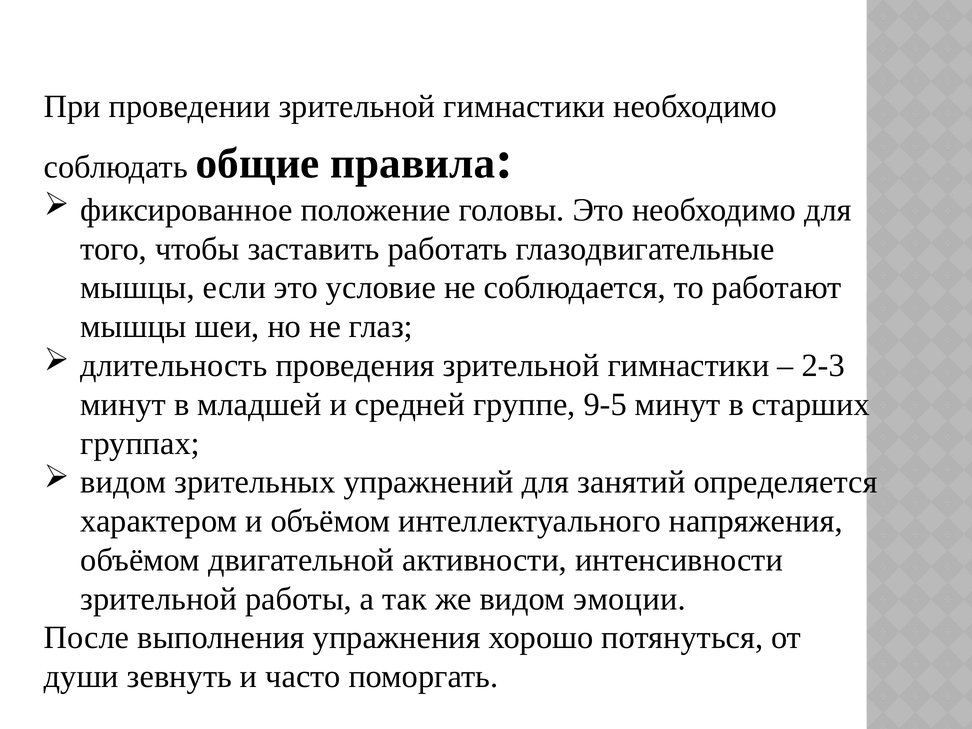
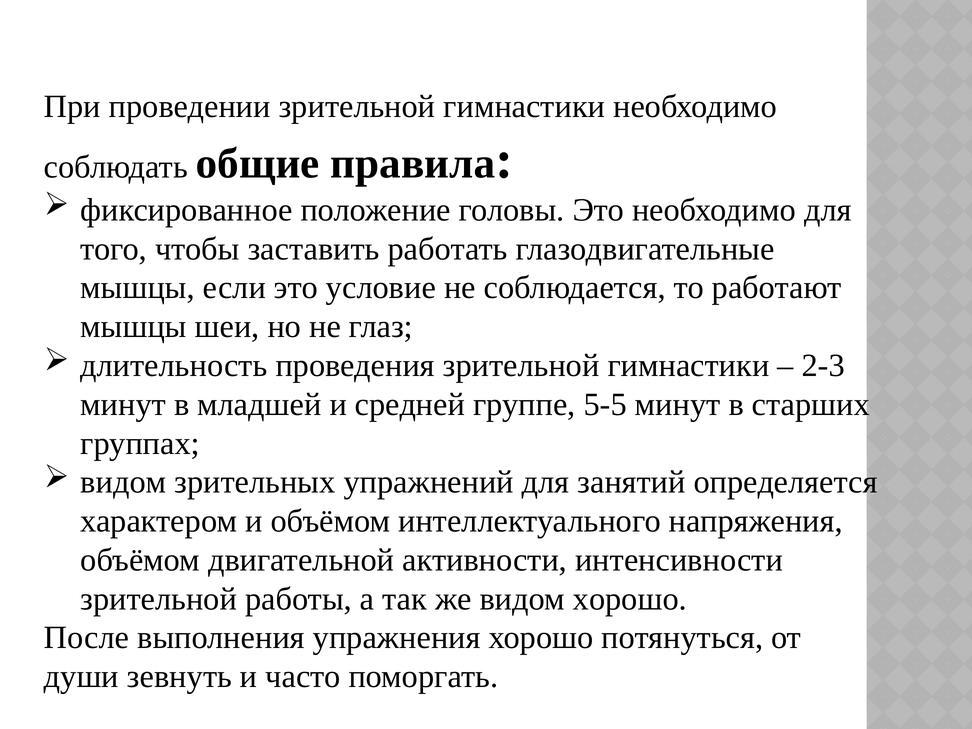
9-5: 9-5 -> 5-5
видом эмоции: эмоции -> хорошо
